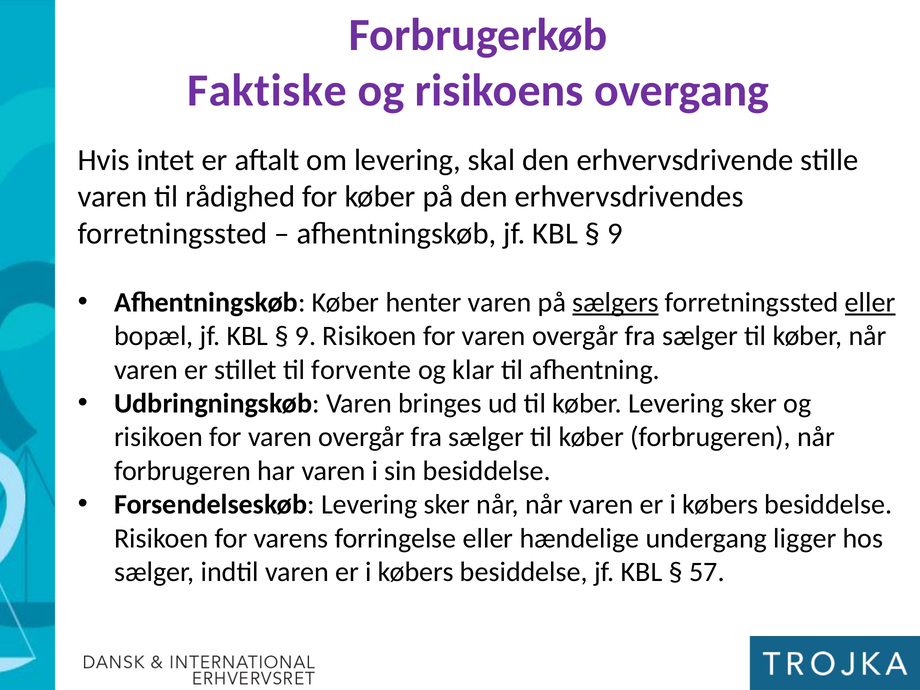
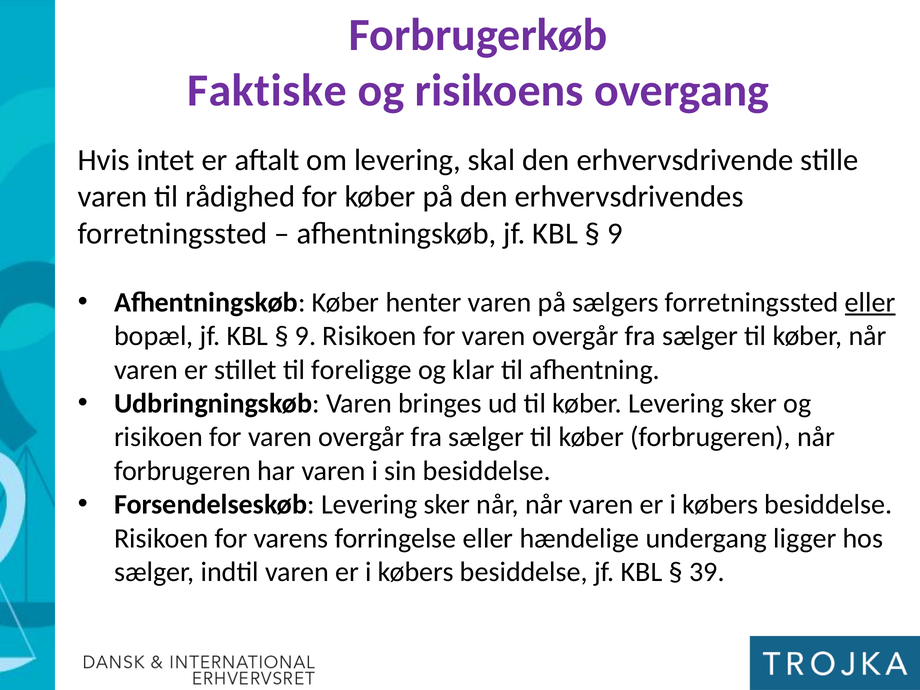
sælgers underline: present -> none
forvente: forvente -> foreligge
57: 57 -> 39
